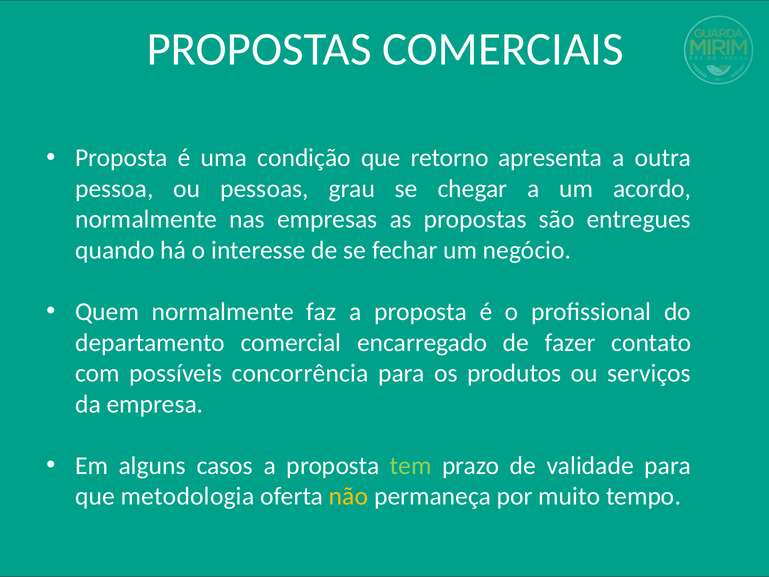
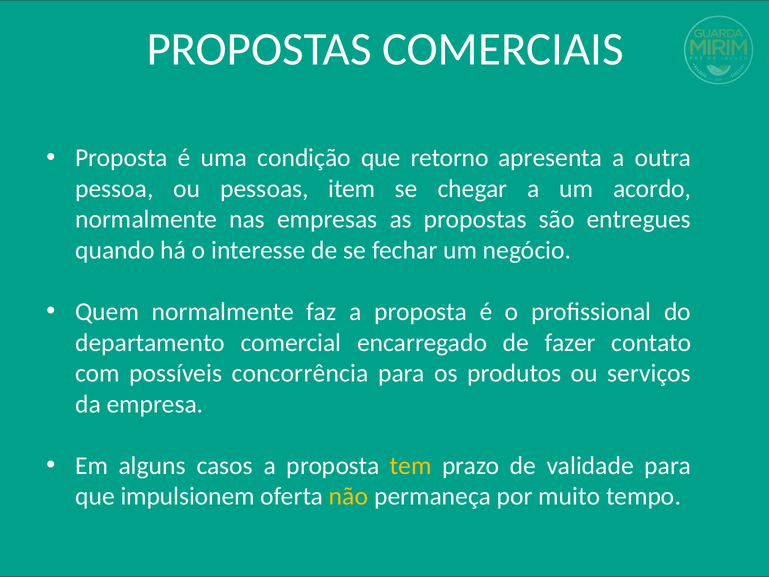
grau: grau -> item
tem colour: light green -> yellow
metodologia: metodologia -> impulsionem
